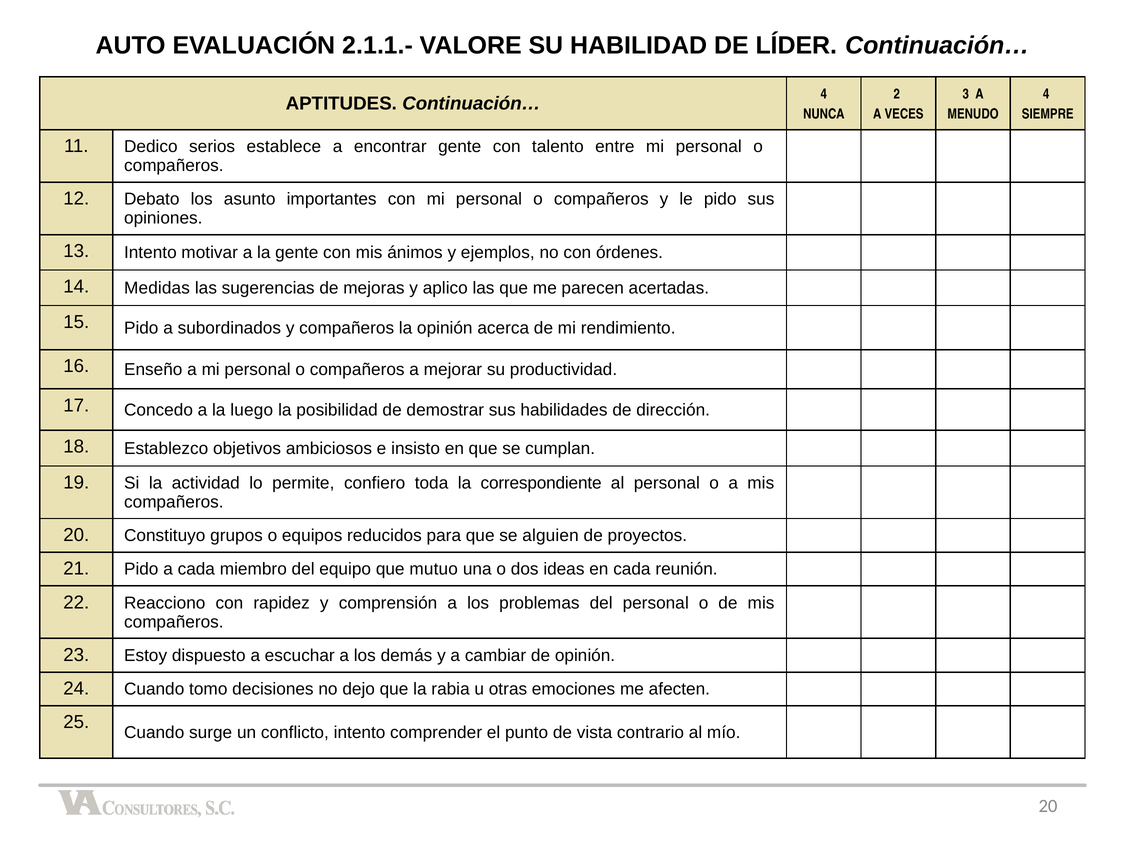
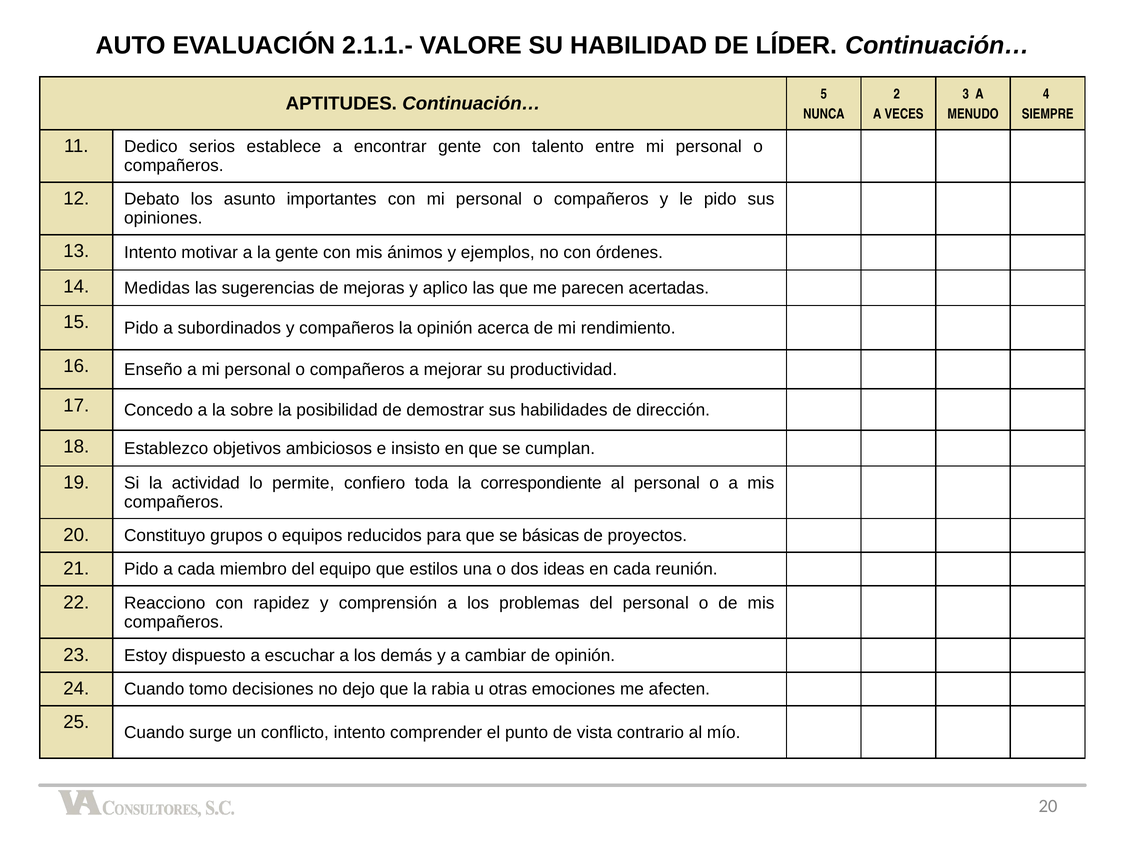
Continuación… 4: 4 -> 5
luego: luego -> sobre
alguien: alguien -> básicas
mutuo: mutuo -> estilos
